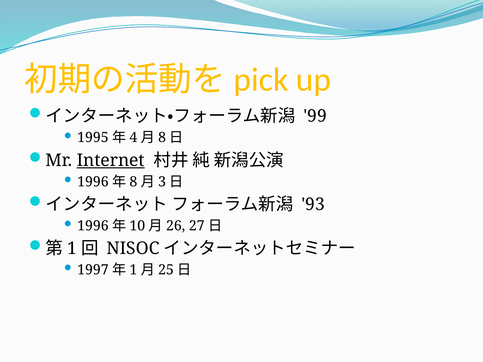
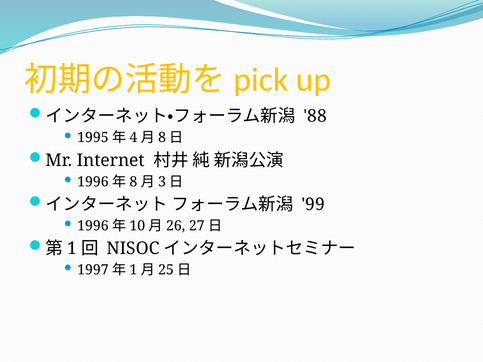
99: 99 -> 88
Internet underline: present -> none
93: 93 -> 99
